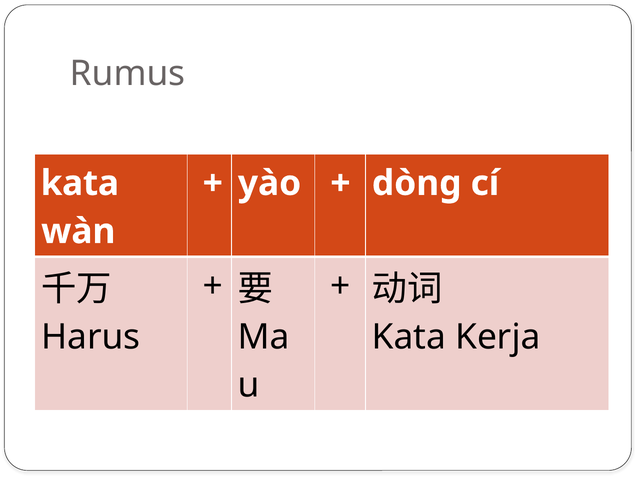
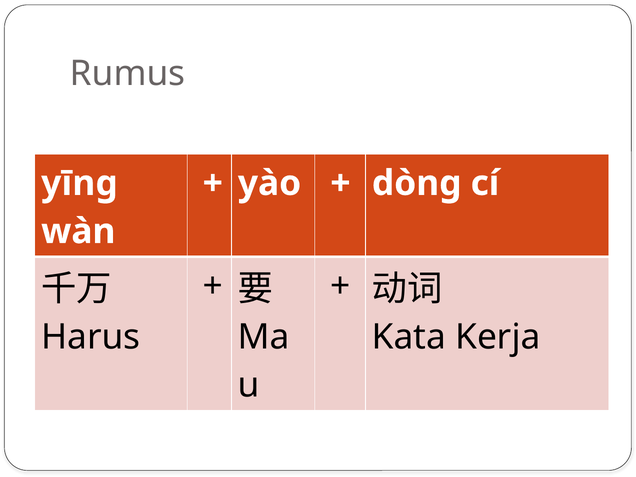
kata at (80, 183): kata -> yīng
